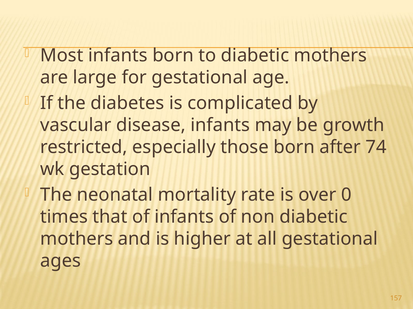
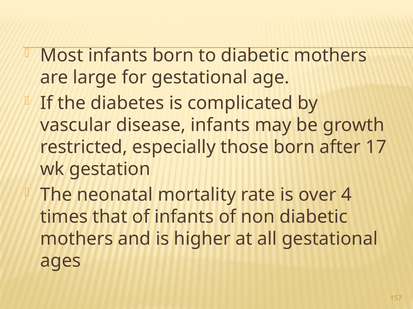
74: 74 -> 17
0: 0 -> 4
